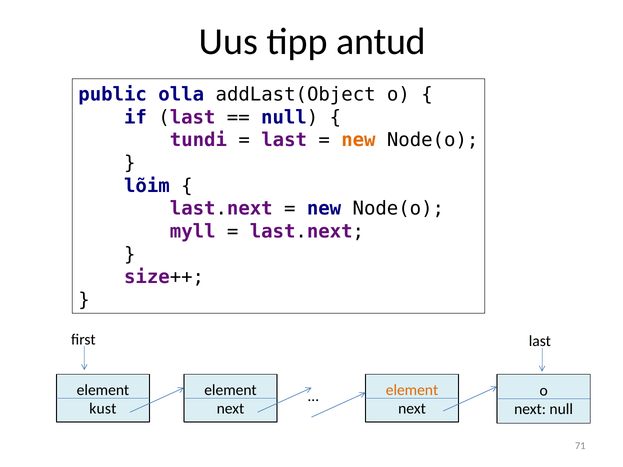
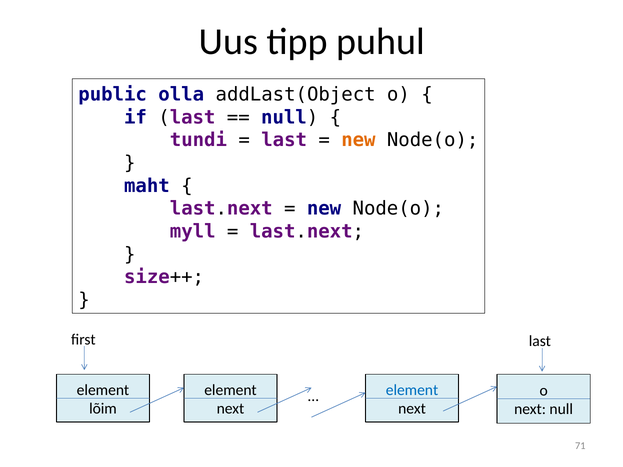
antud: antud -> puhul
lõim: lõim -> maht
element at (412, 390) colour: orange -> blue
kust: kust -> lõim
